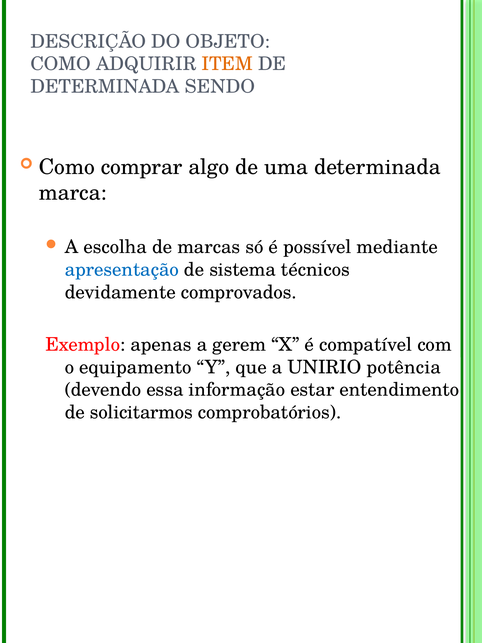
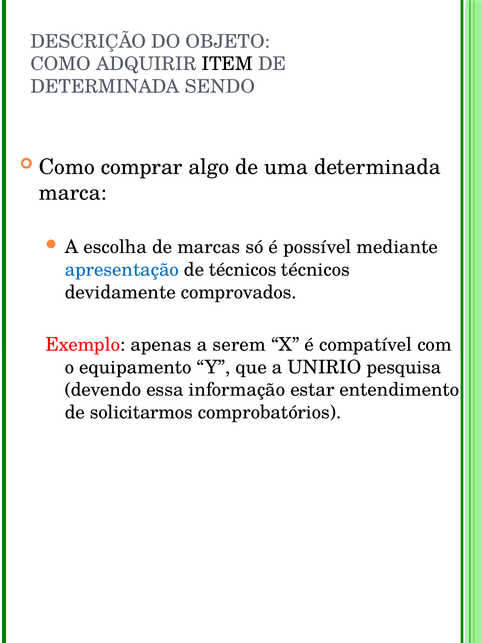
ITEM colour: orange -> black
de sistema: sistema -> técnicos
gerem: gerem -> serem
potência: potência -> pesquisa
